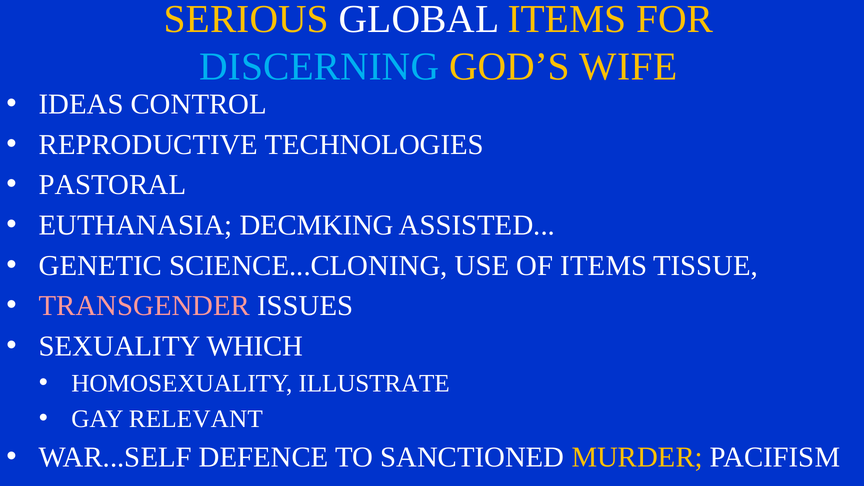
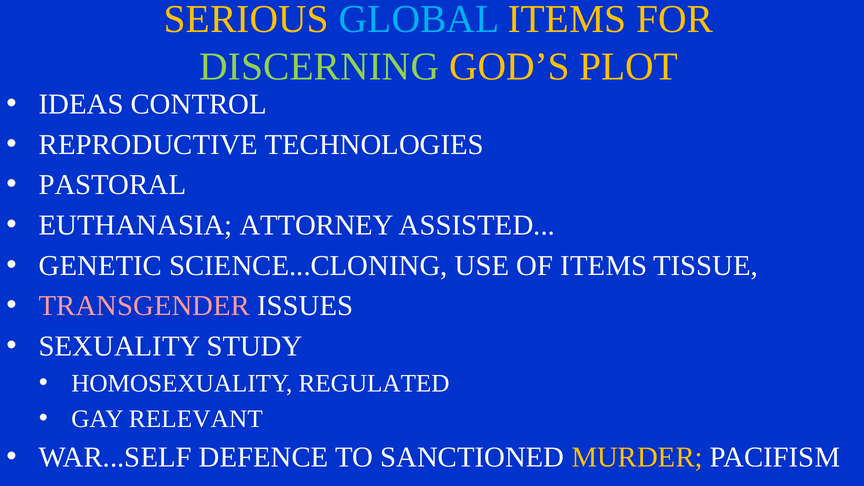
GLOBAL colour: white -> light blue
DISCERNING colour: light blue -> light green
WIFE: WIFE -> PLOT
DECMKING: DECMKING -> ATTORNEY
WHICH: WHICH -> STUDY
ILLUSTRATE: ILLUSTRATE -> REGULATED
